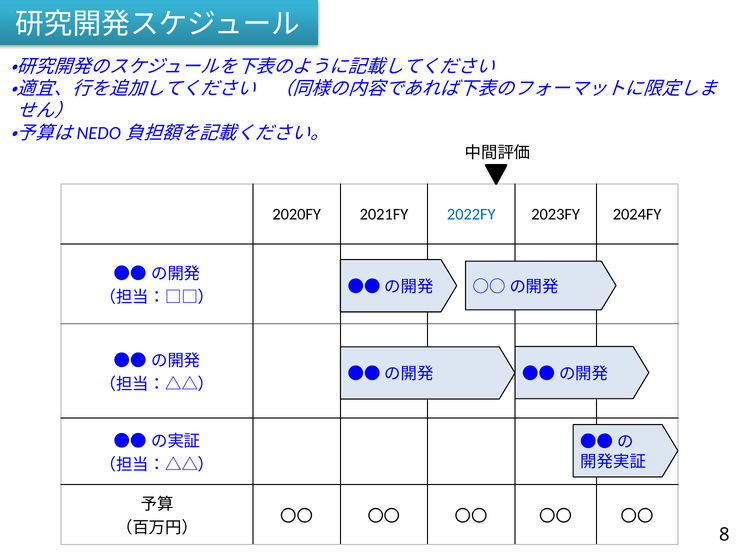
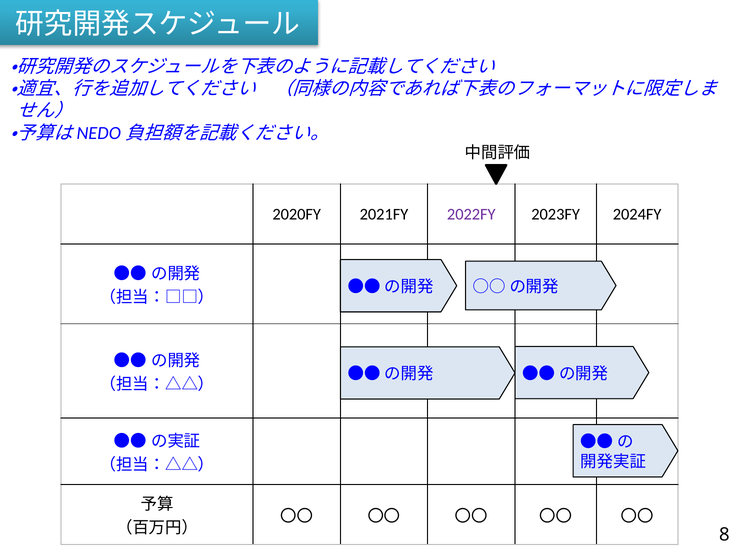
2022FY colour: blue -> purple
